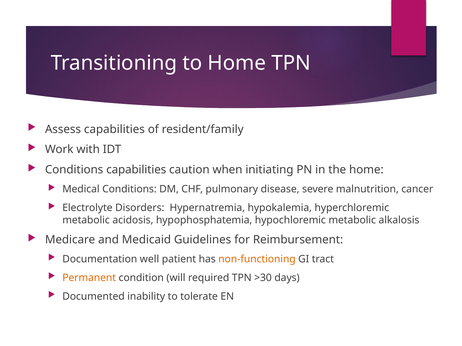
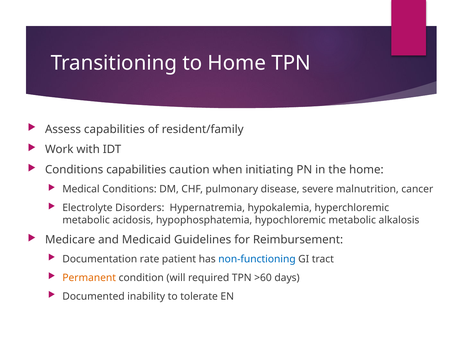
well: well -> rate
non-functioning colour: orange -> blue
>30: >30 -> >60
